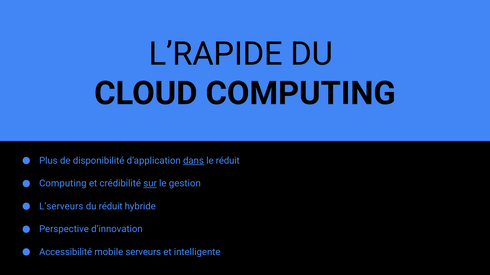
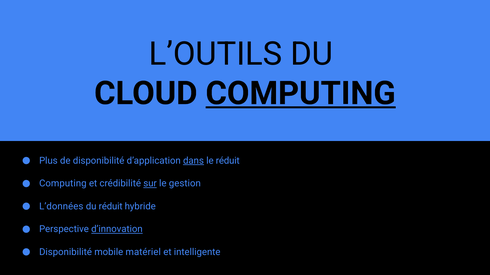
L’RAPIDE: L’RAPIDE -> L’OUTILS
COMPUTING at (301, 94) underline: none -> present
L’serveurs: L’serveurs -> L’données
d’innovation underline: none -> present
Accessibilité at (66, 253): Accessibilité -> Disponibilité
serveurs: serveurs -> matériel
